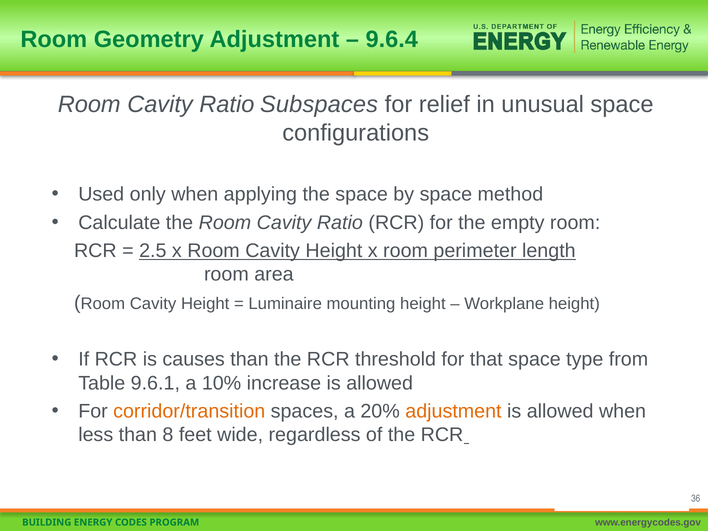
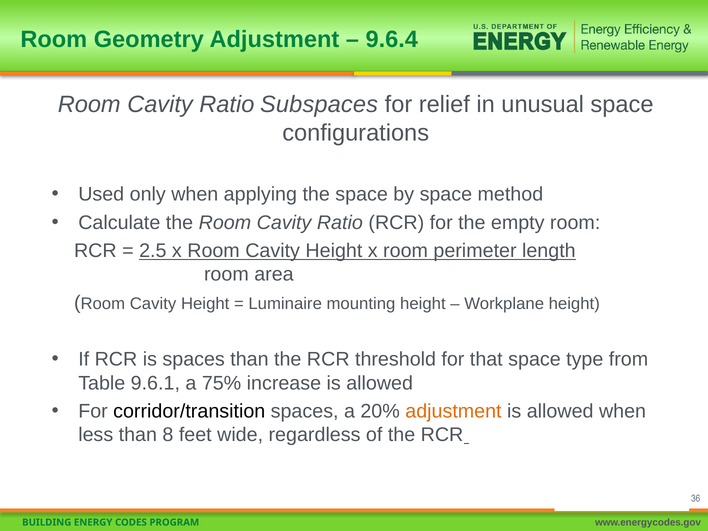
is causes: causes -> spaces
10%: 10% -> 75%
corridor/transition colour: orange -> black
